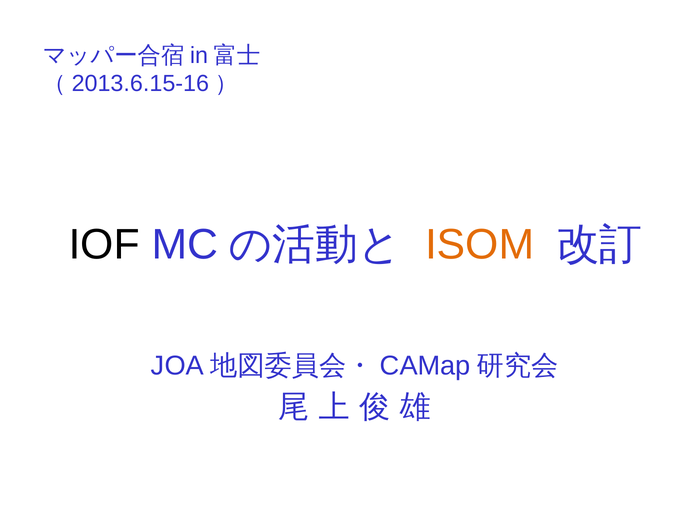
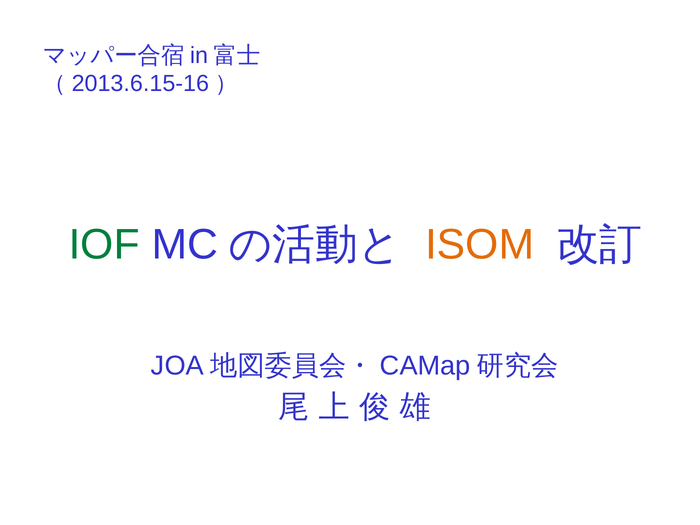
IOF colour: black -> green
